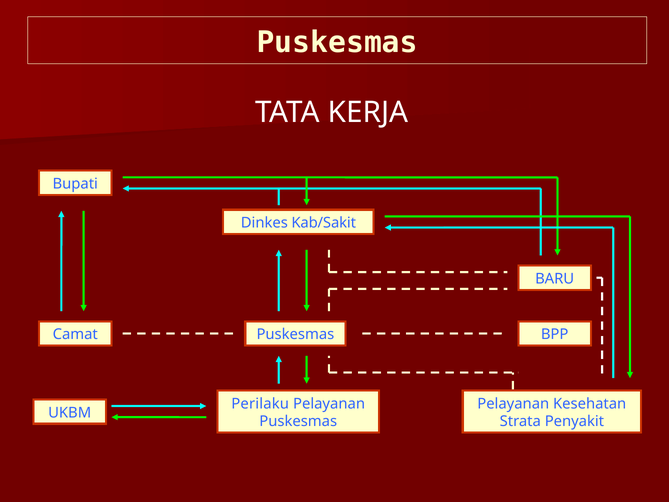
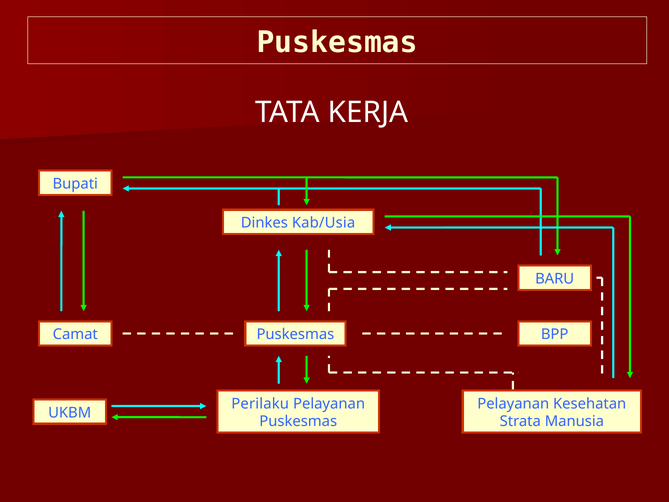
Kab/Sakit: Kab/Sakit -> Kab/Usia
Penyakit: Penyakit -> Manusia
